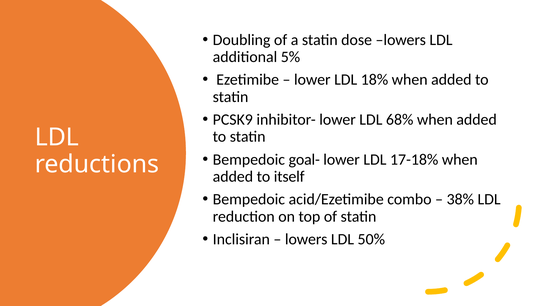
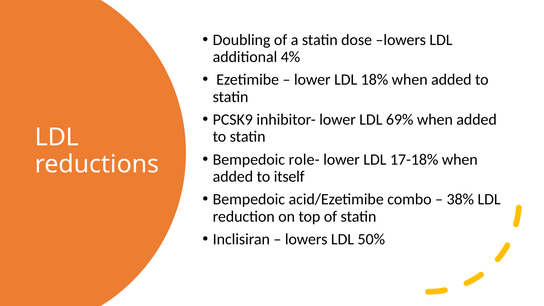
5%: 5% -> 4%
68%: 68% -> 69%
goal-: goal- -> role-
